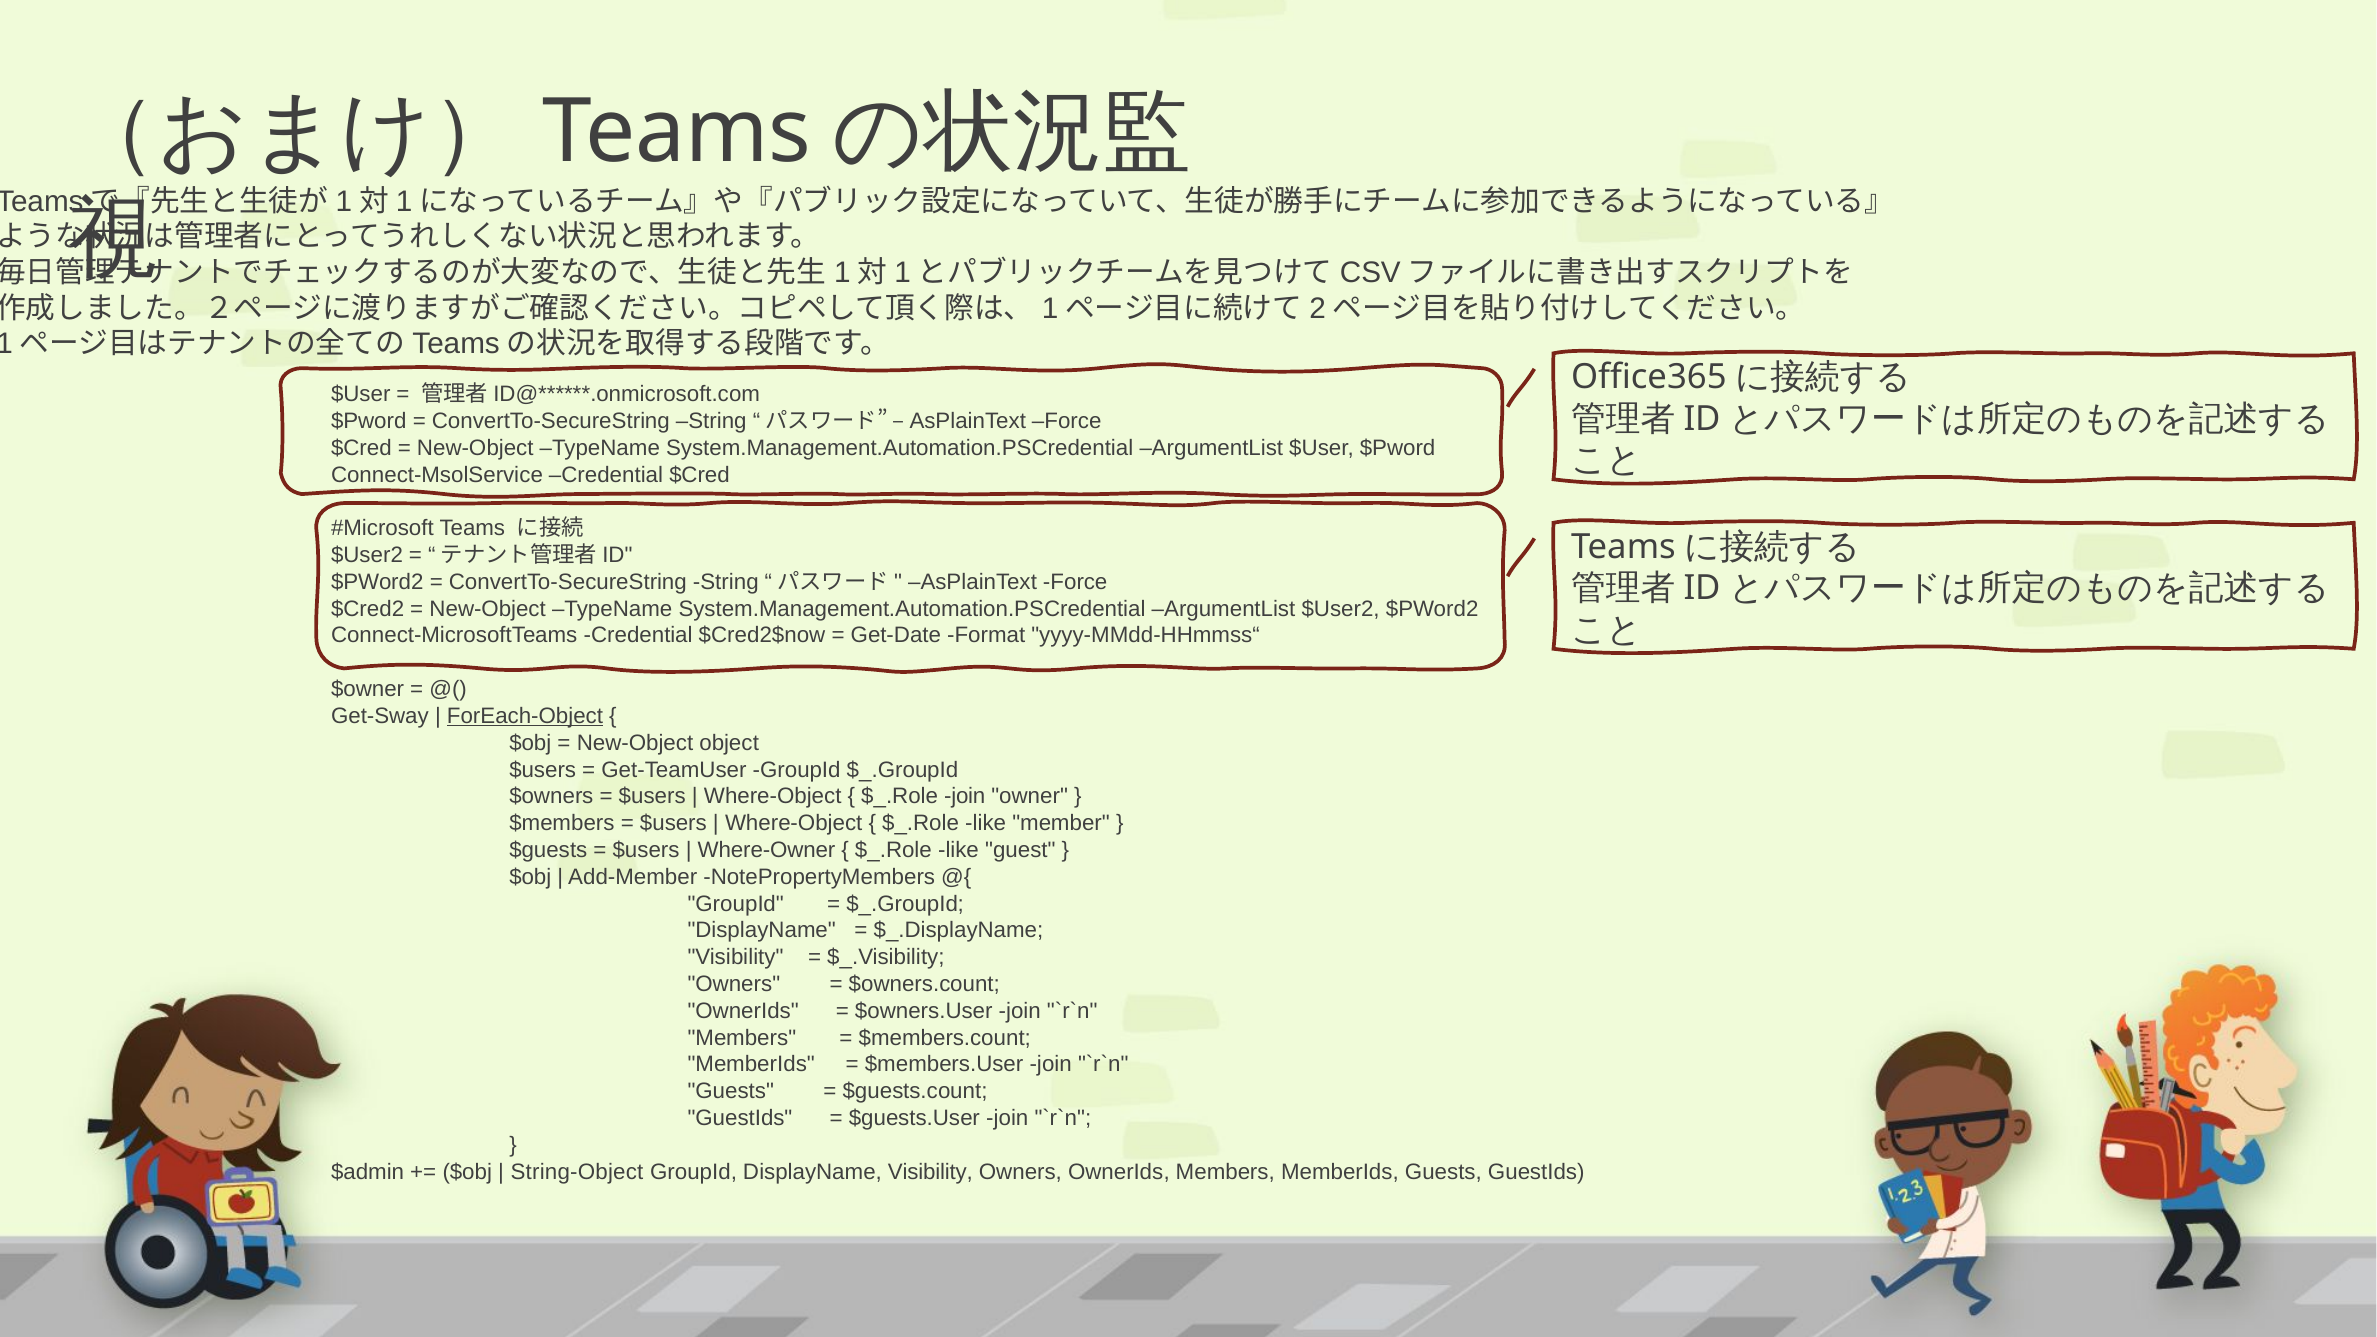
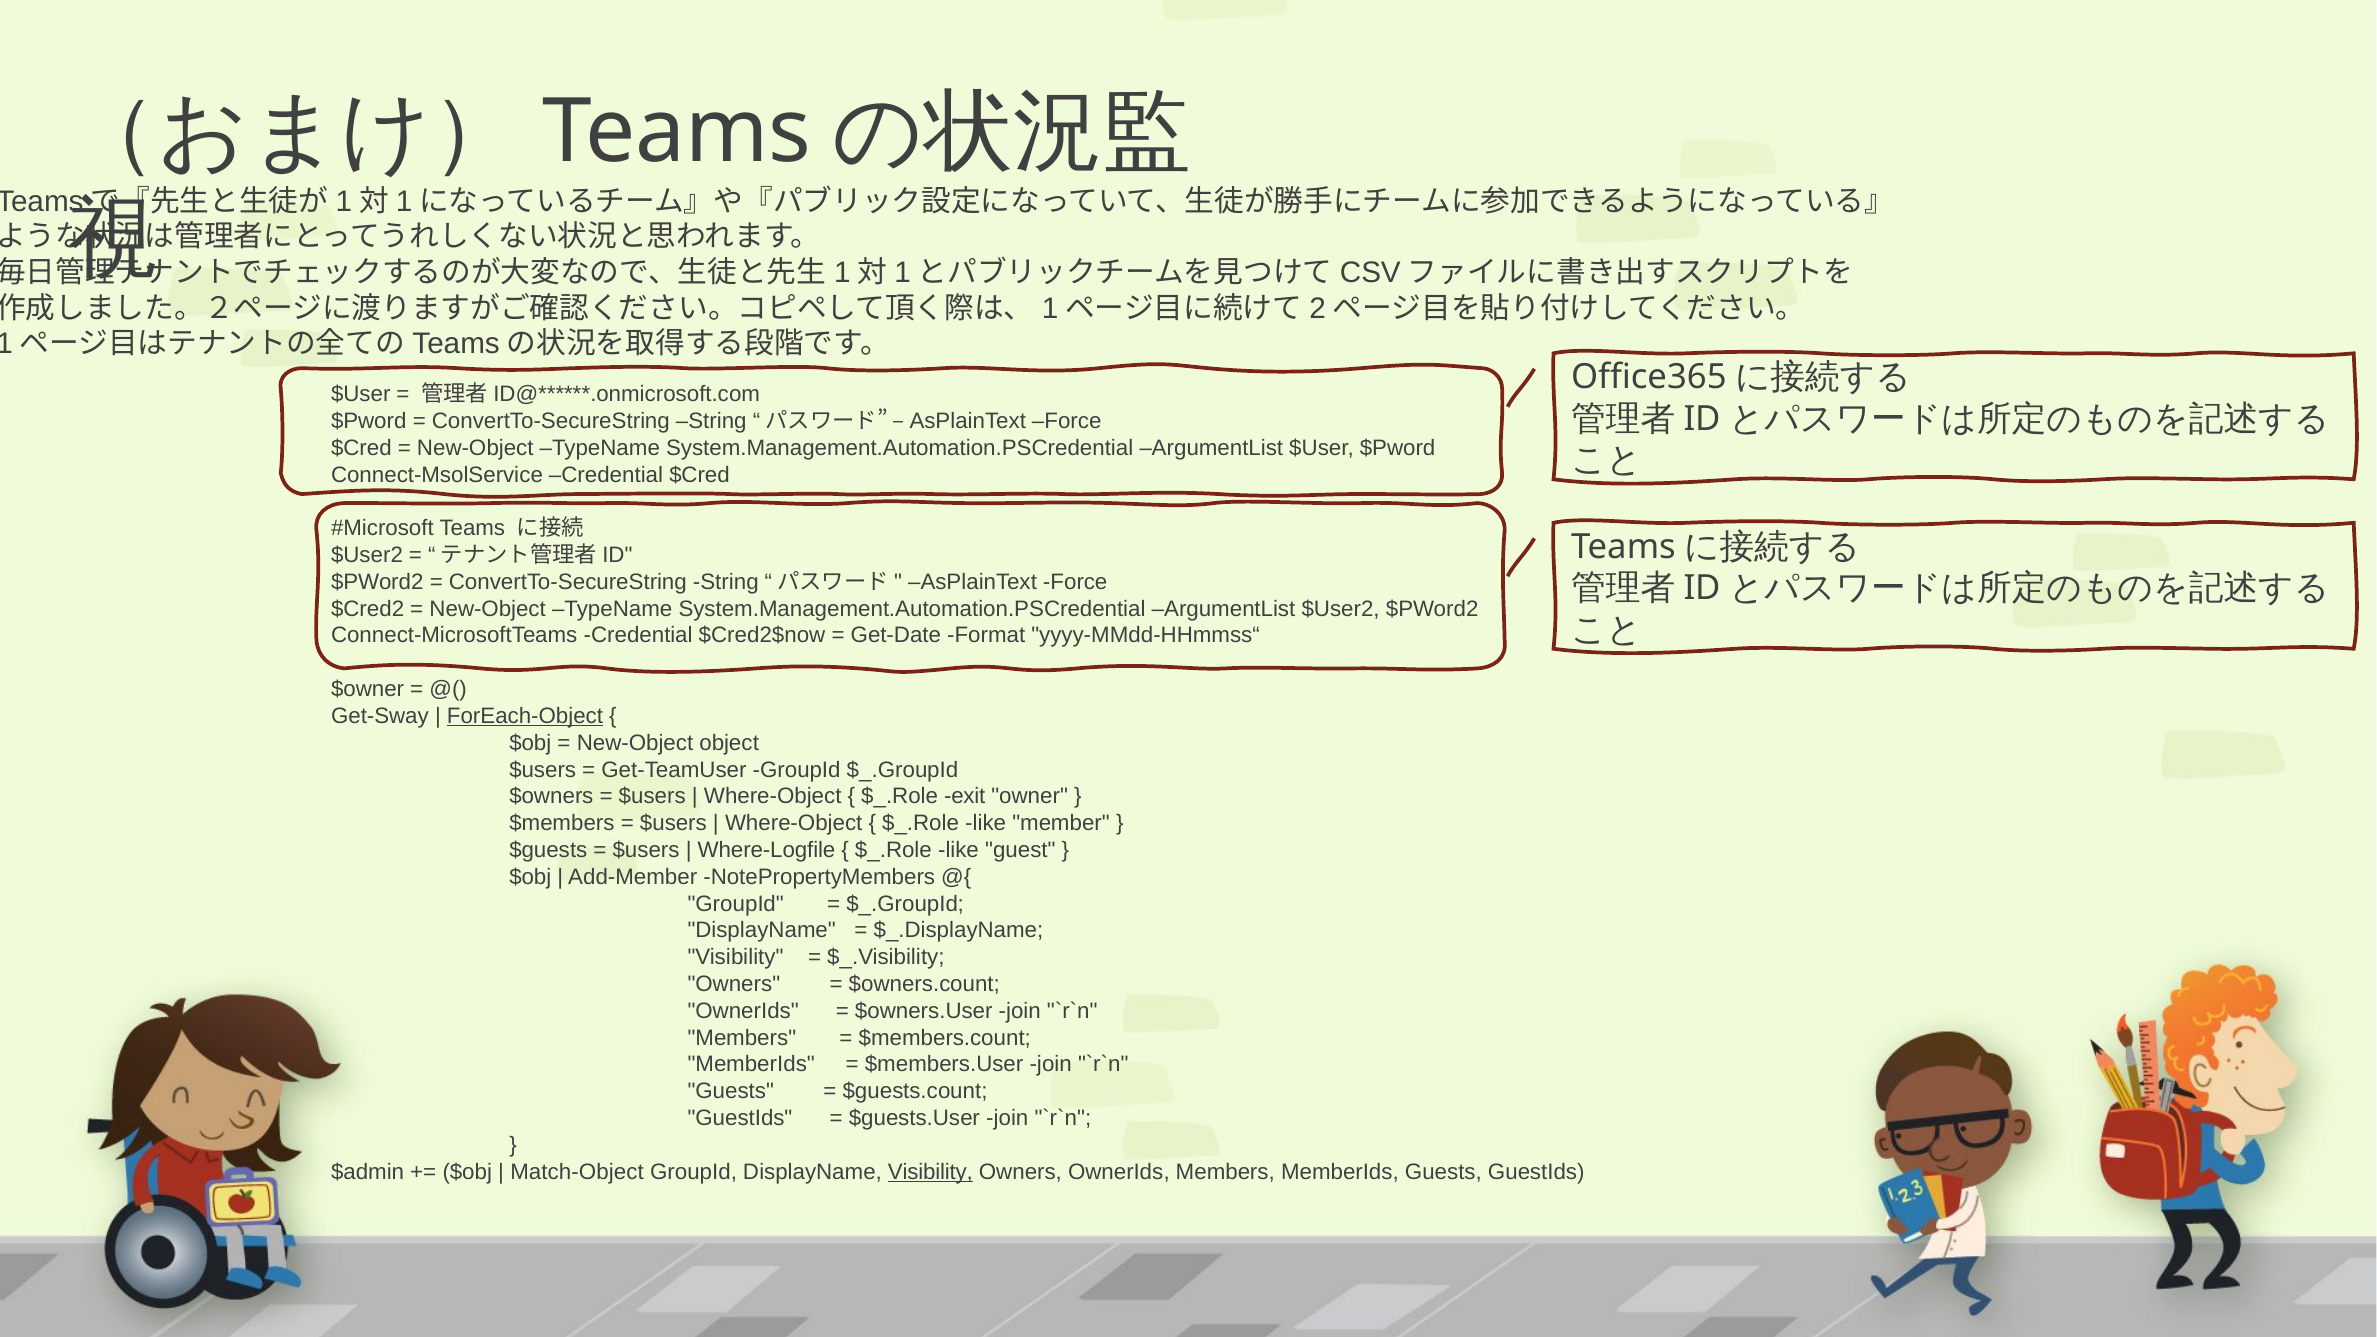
$_.Role join: join -> exit
Where-Owner: Where-Owner -> Where-Logfile
String-Object: String-Object -> Match-Object
Visibility at (930, 1172) underline: none -> present
